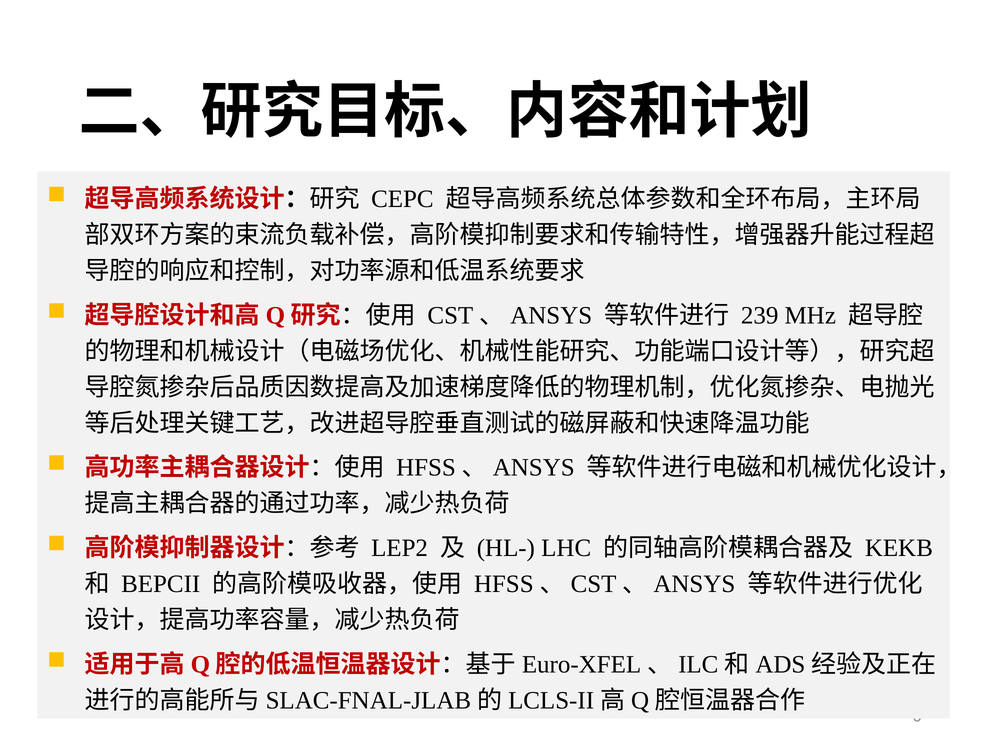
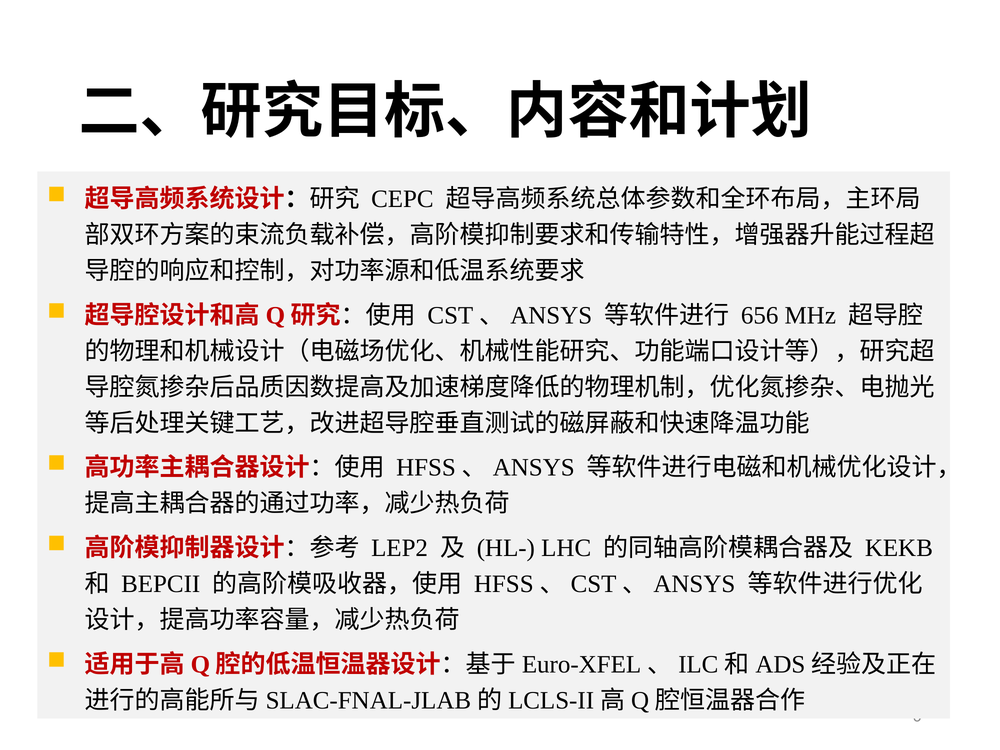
239: 239 -> 656
